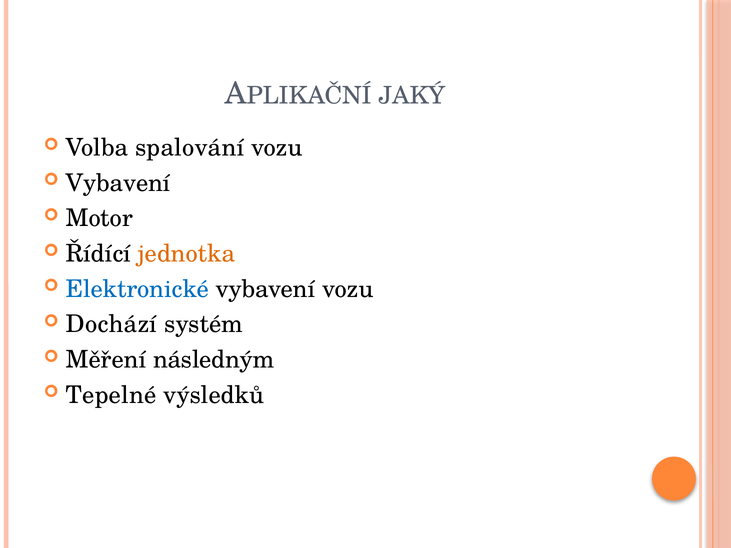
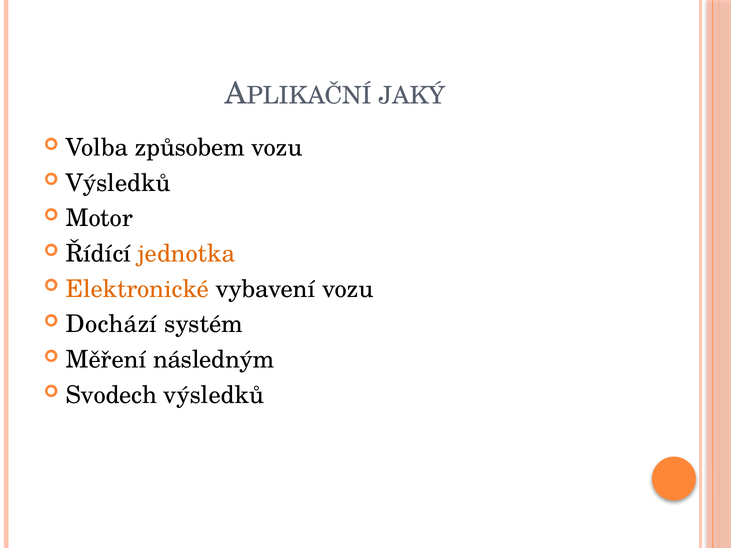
spalování: spalování -> způsobem
Vybavení at (118, 183): Vybavení -> Výsledků
Elektronické colour: blue -> orange
Tepelné: Tepelné -> Svodech
